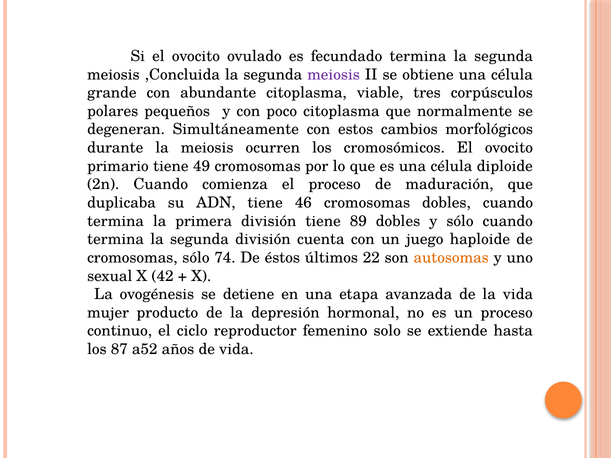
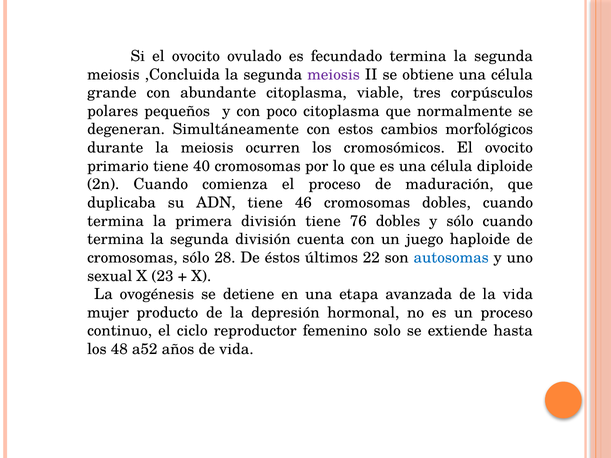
49: 49 -> 40
89: 89 -> 76
74: 74 -> 28
autosomas colour: orange -> blue
42: 42 -> 23
87: 87 -> 48
